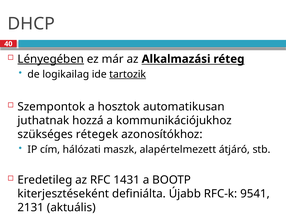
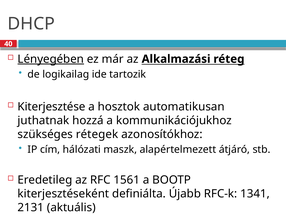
tartozik underline: present -> none
Szempontok: Szempontok -> Kiterjesztése
1431: 1431 -> 1561
9541: 9541 -> 1341
